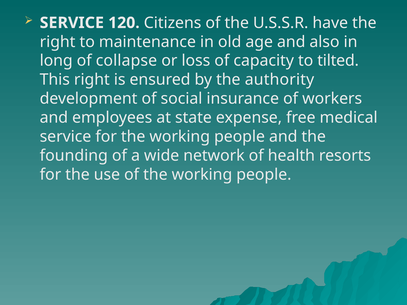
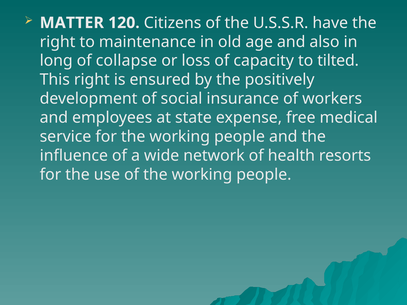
SERVICE at (72, 23): SERVICE -> MATTER
authority: authority -> positively
founding: founding -> influence
